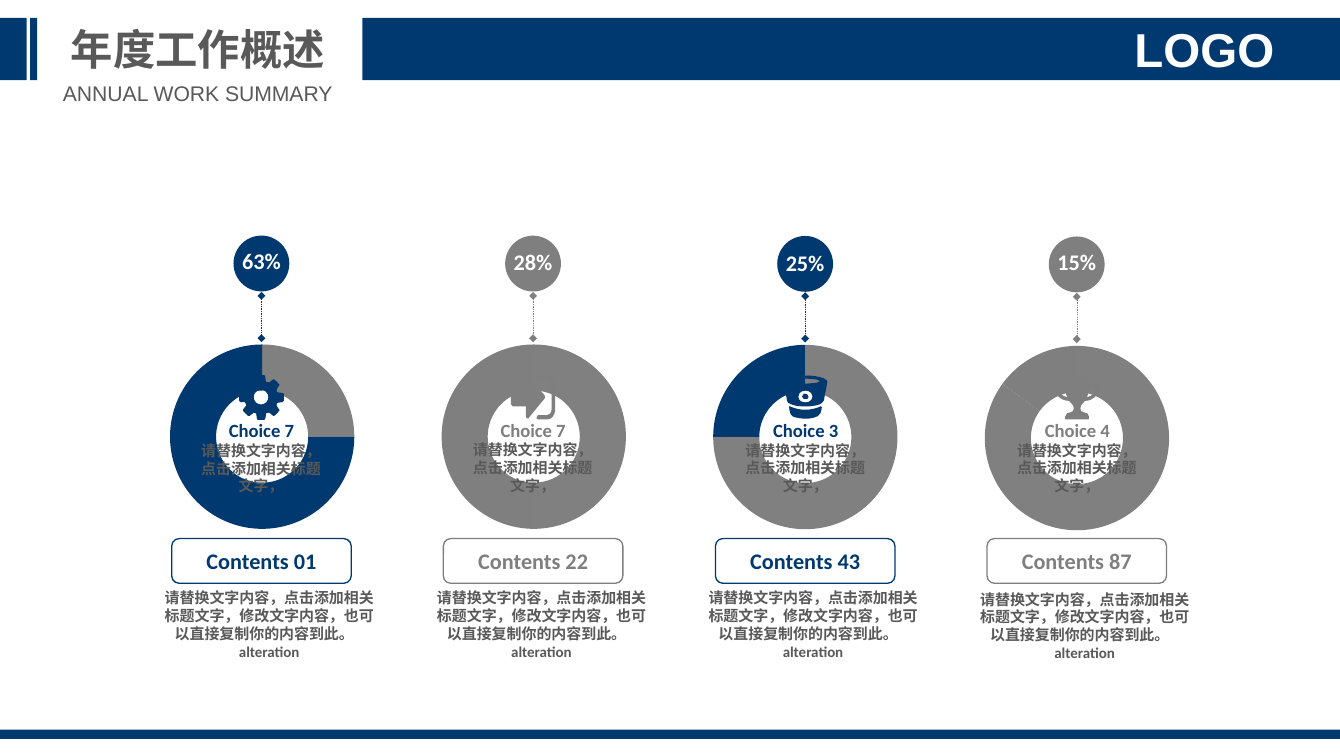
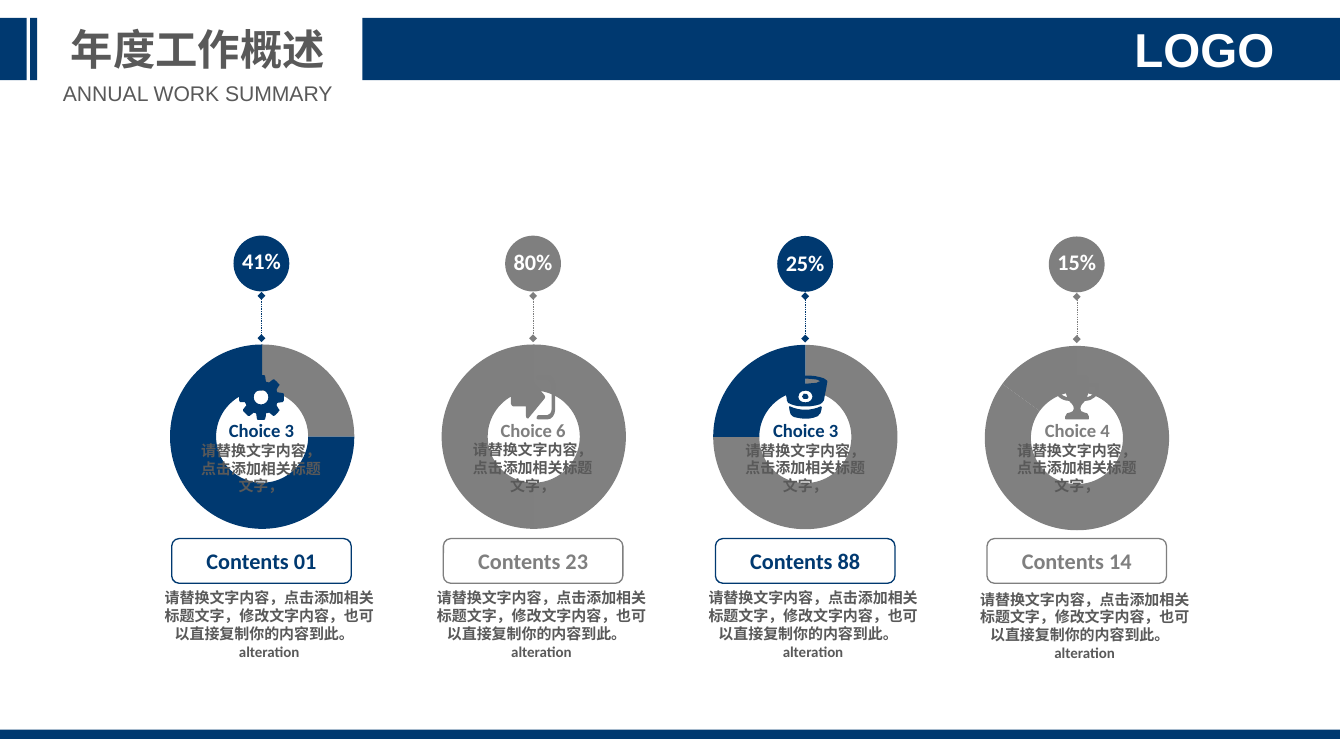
63%: 63% -> 41%
28%: 28% -> 80%
7 at (561, 431): 7 -> 6
7 at (289, 431): 7 -> 3
22: 22 -> 23
43: 43 -> 88
87: 87 -> 14
